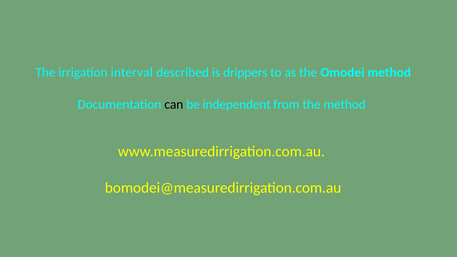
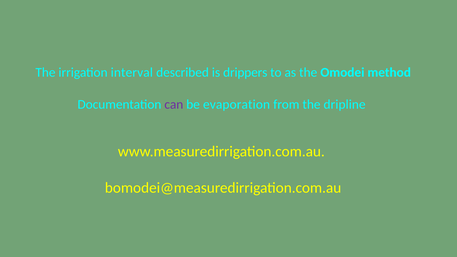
can colour: black -> purple
independent: independent -> evaporation
the method: method -> dripline
